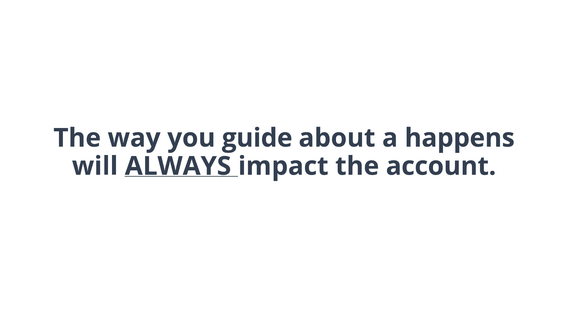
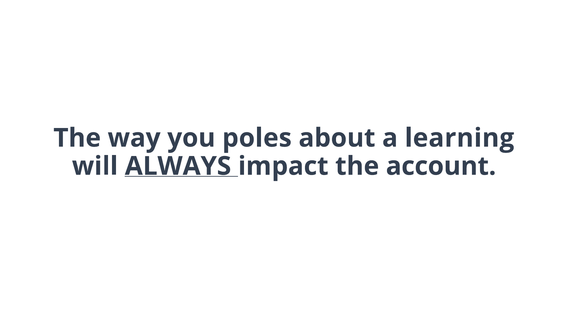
guide: guide -> poles
happens: happens -> learning
